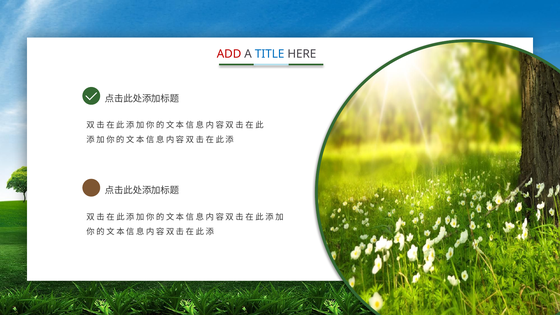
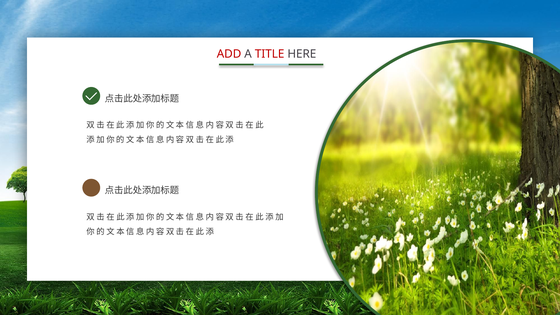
TITLE colour: blue -> red
